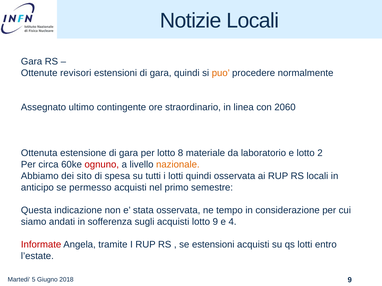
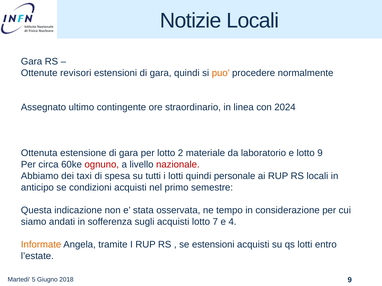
2060: 2060 -> 2024
8: 8 -> 2
lotto 2: 2 -> 9
nazionale colour: orange -> red
sito: sito -> taxi
quindi osservata: osservata -> personale
permesso: permesso -> condizioni
lotto 9: 9 -> 7
Informate colour: red -> orange
